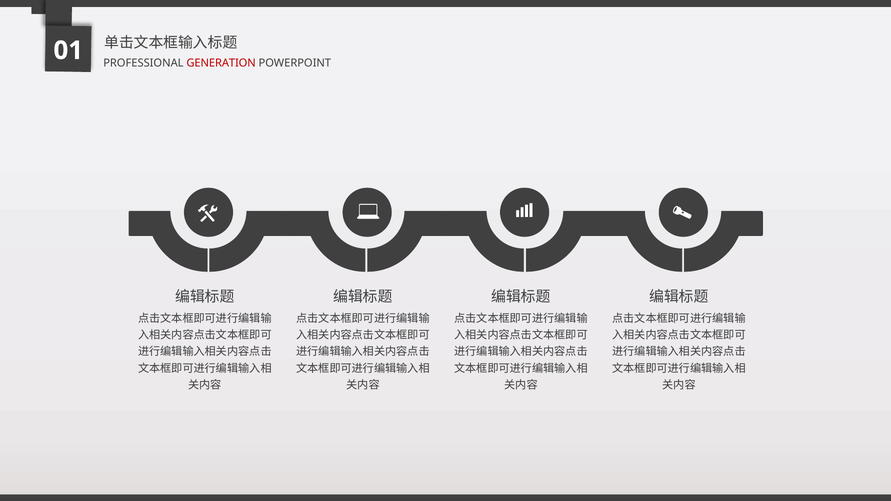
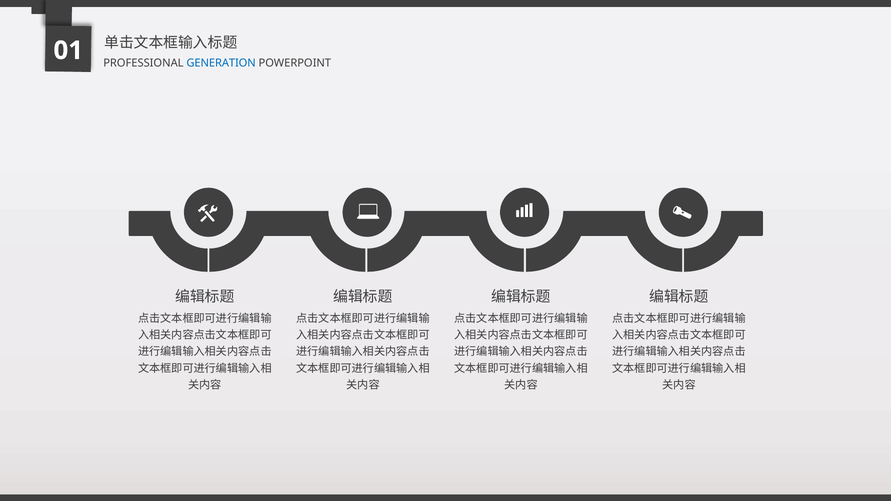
GENERATION colour: red -> blue
